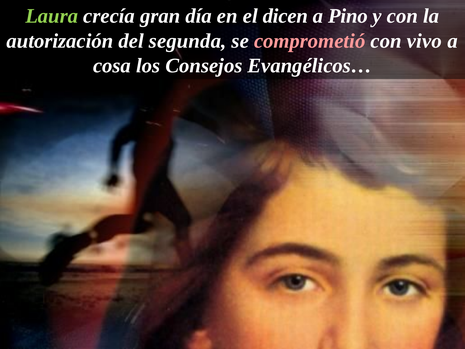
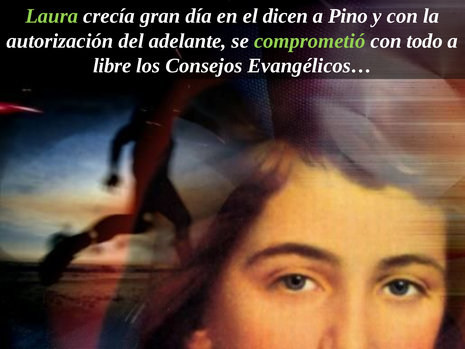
segunda: segunda -> adelante
comprometió colour: pink -> light green
vivo: vivo -> todo
cosa: cosa -> libre
